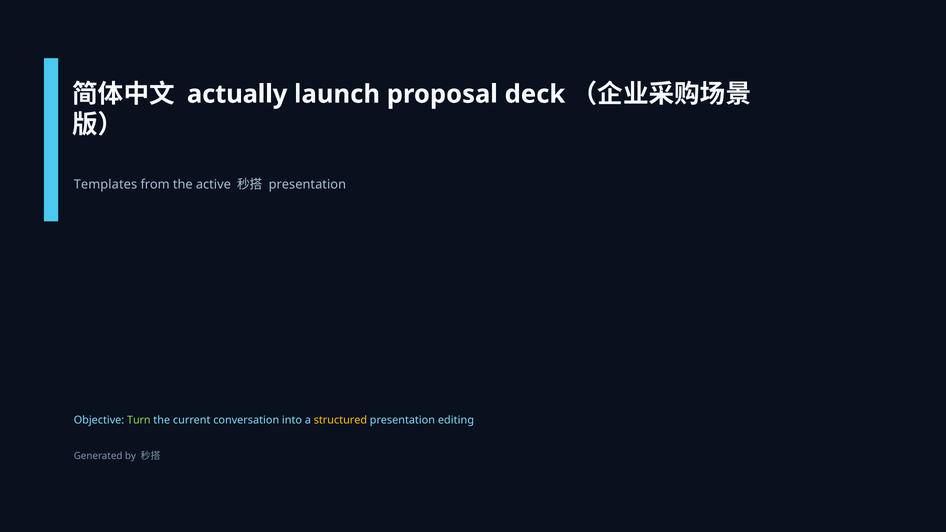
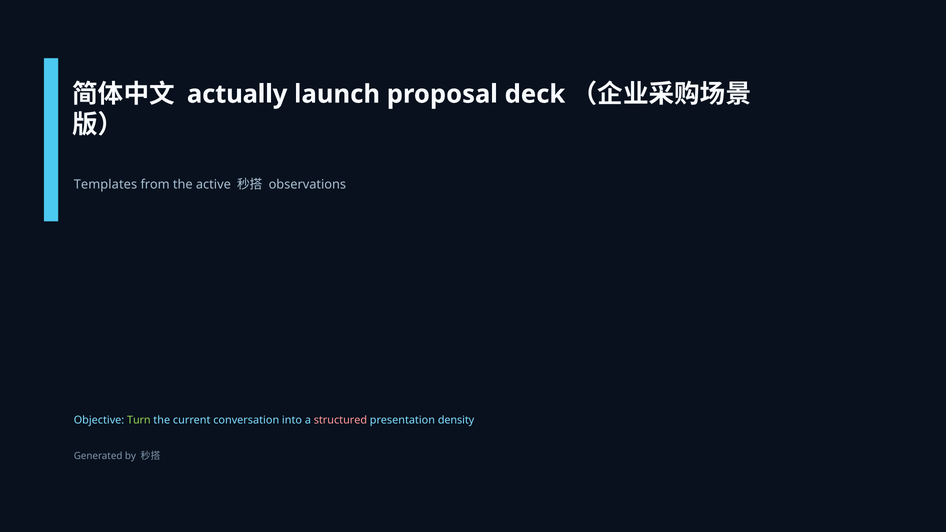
presentation at (307, 185): presentation -> observations
structured colour: yellow -> pink
editing: editing -> density
